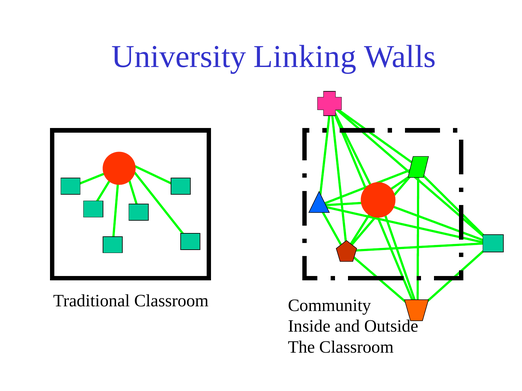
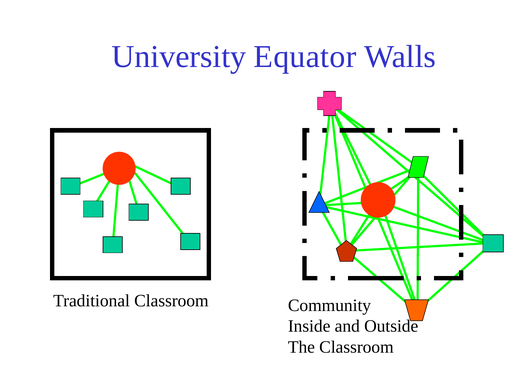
Linking: Linking -> Equator
